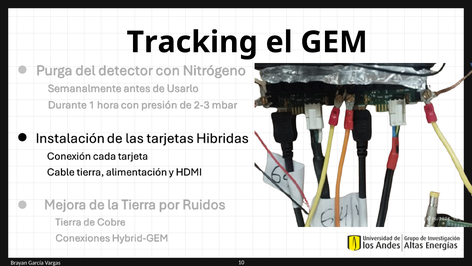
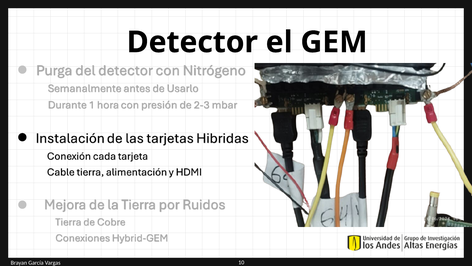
Tracking: Tracking -> Detector
